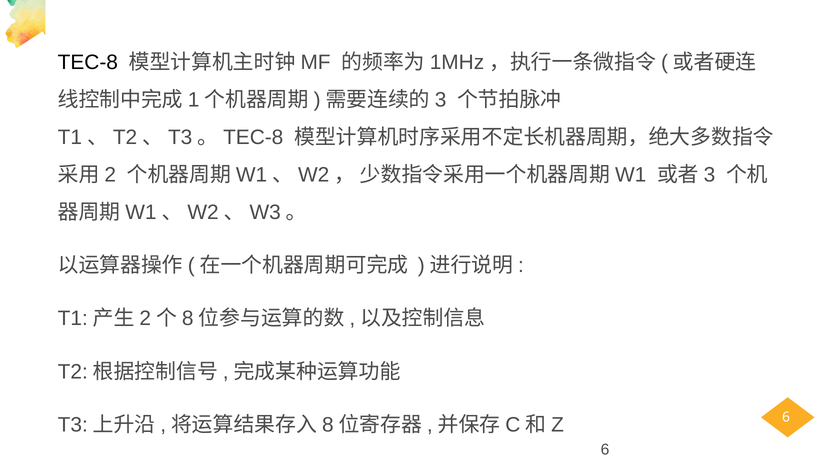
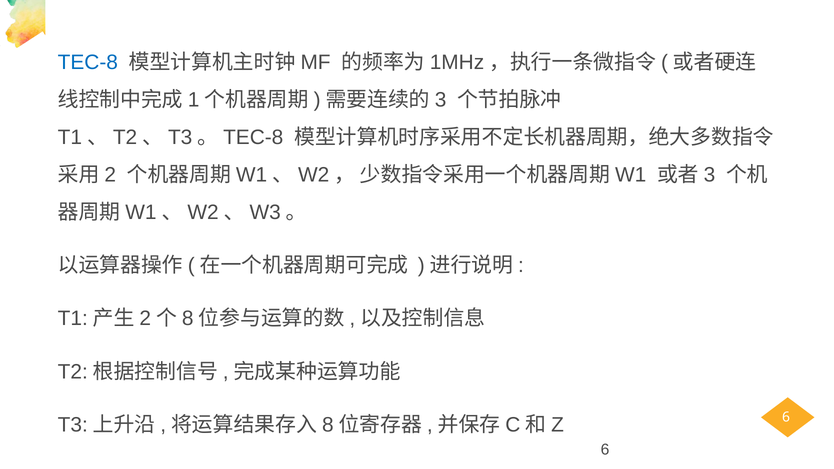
TEC-8 colour: black -> blue
